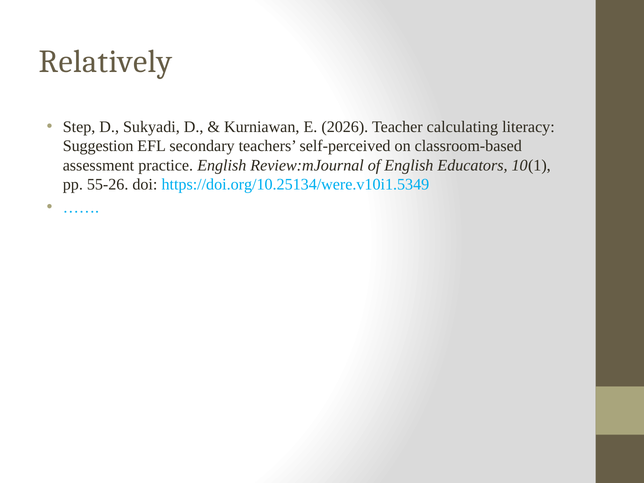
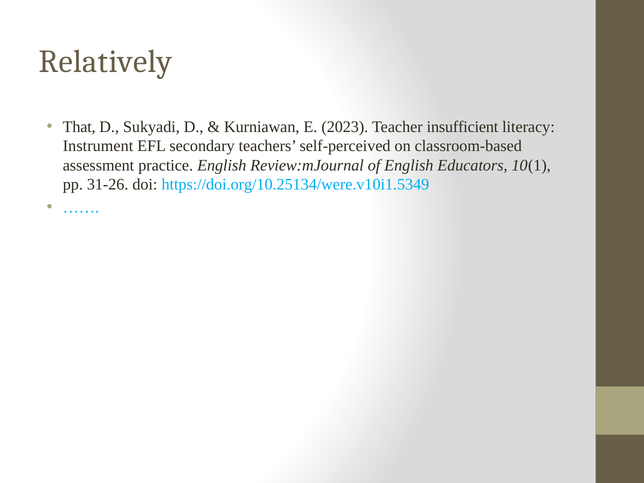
Step: Step -> That
2026: 2026 -> 2023
calculating: calculating -> insufficient
Suggestion: Suggestion -> Instrument
55-26: 55-26 -> 31-26
